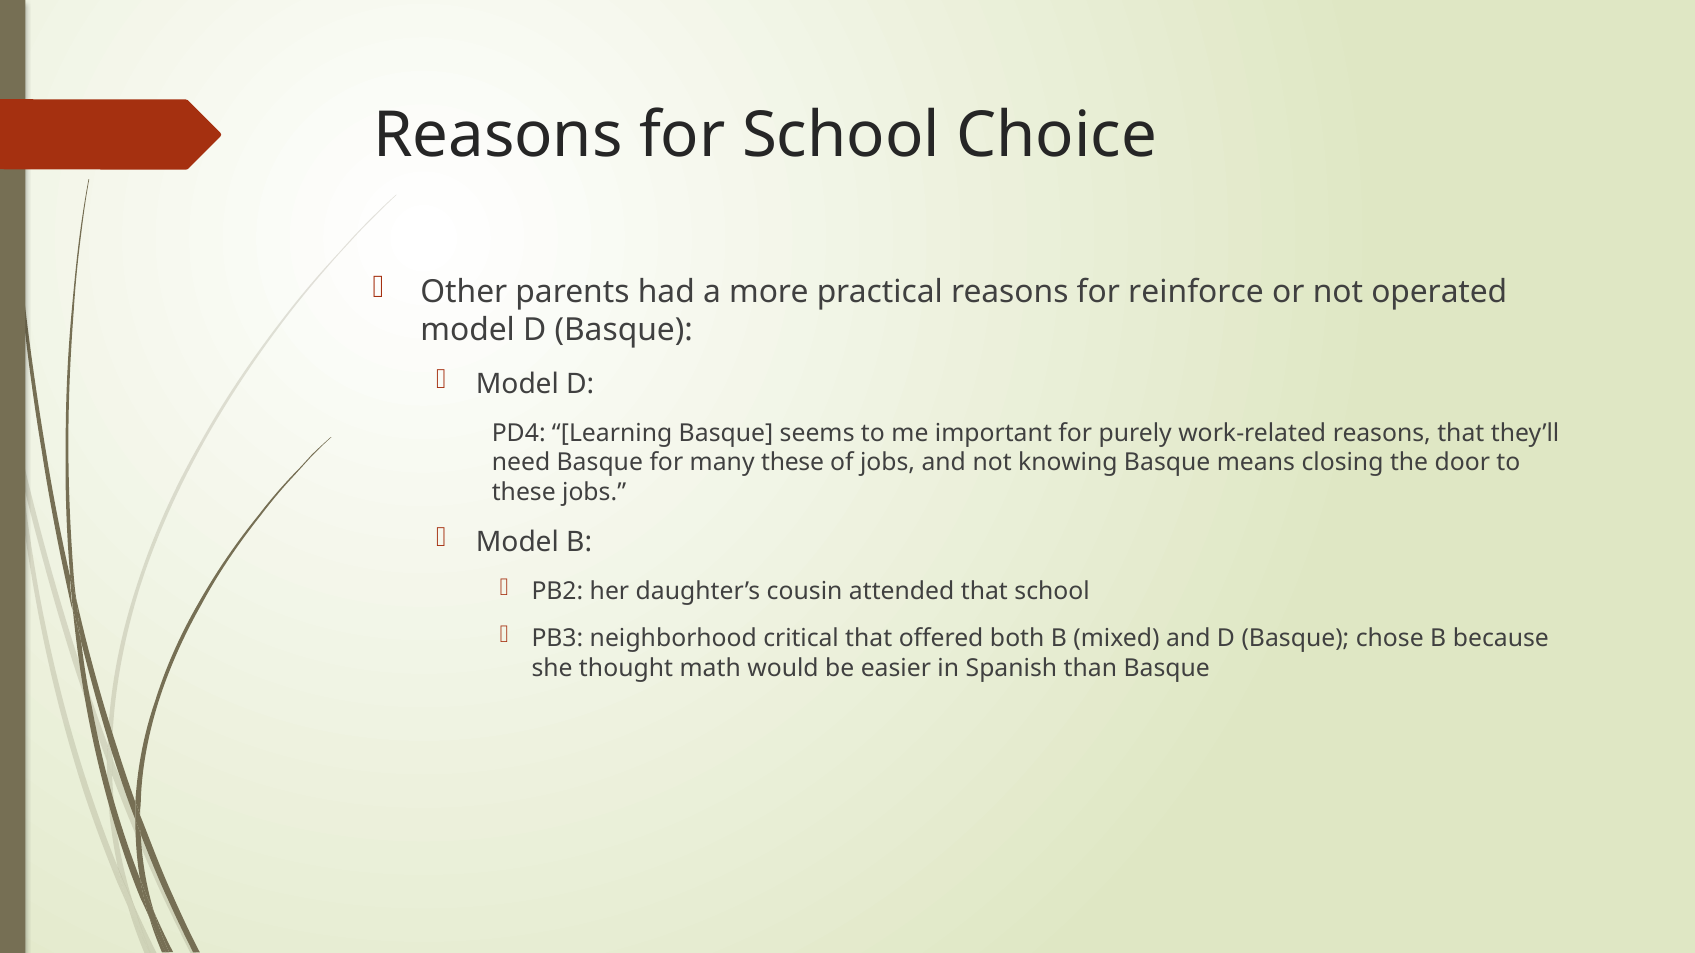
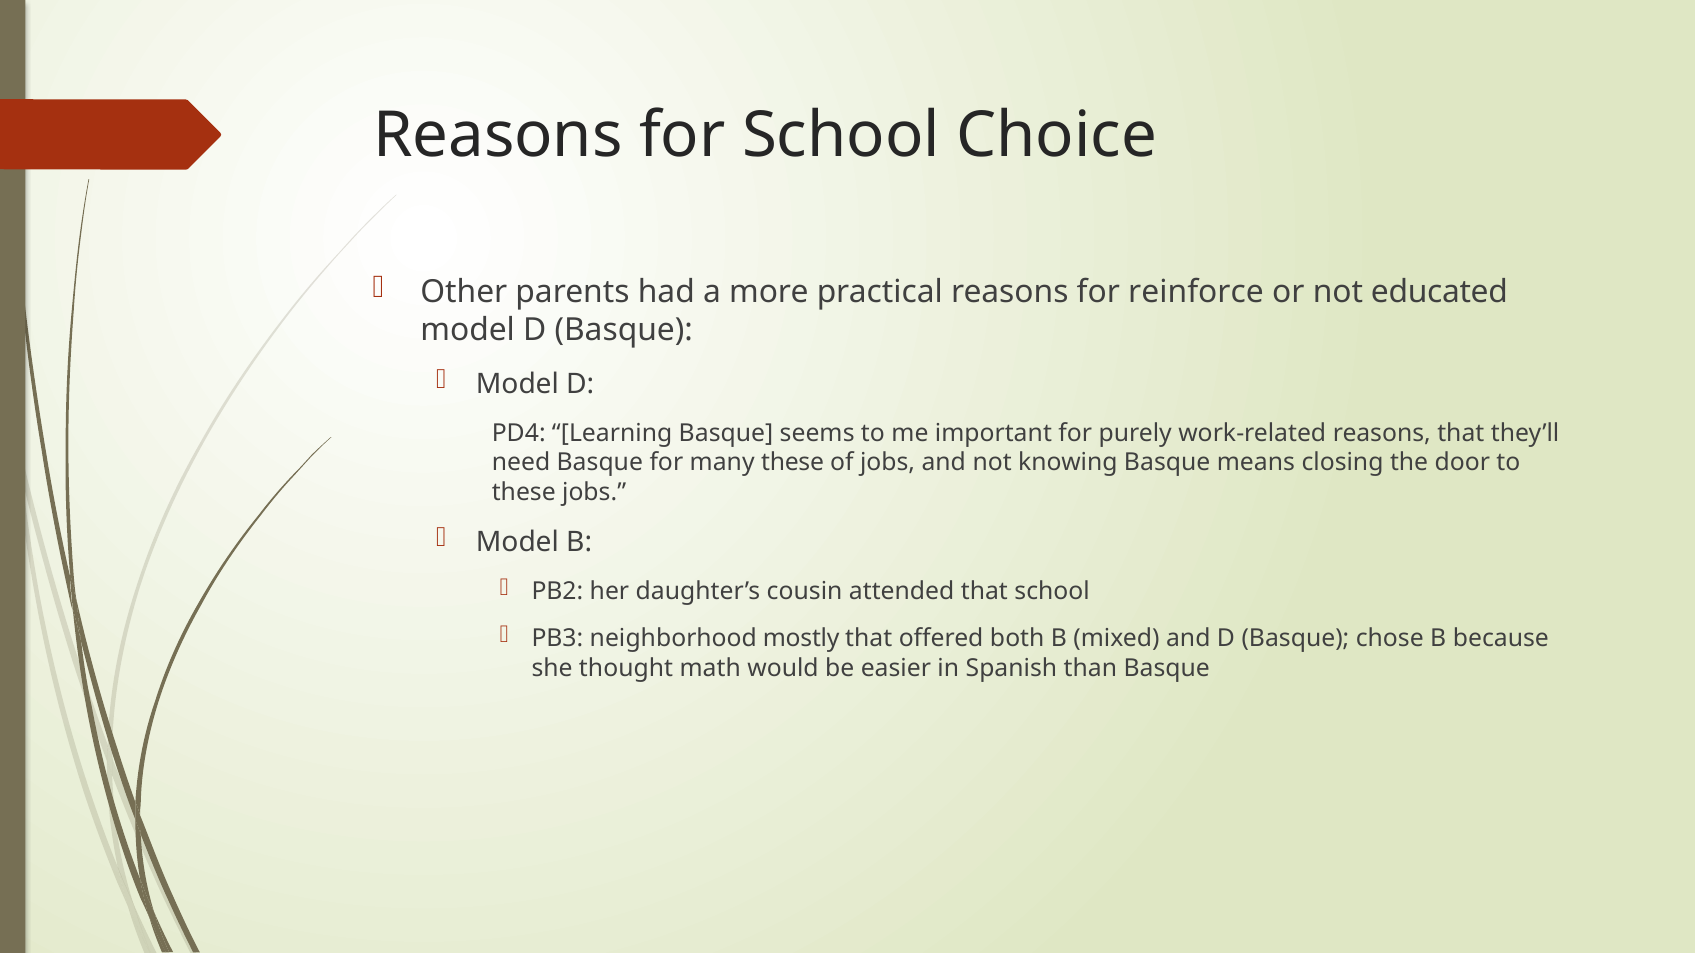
operated: operated -> educated
critical: critical -> mostly
